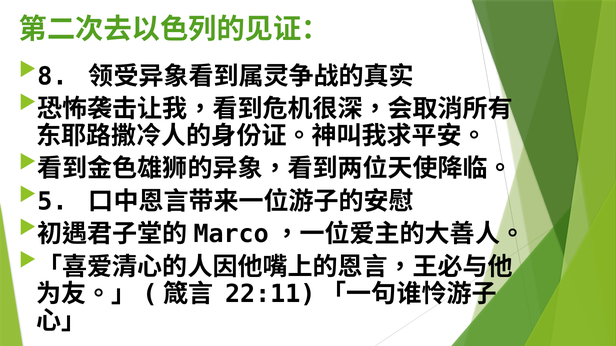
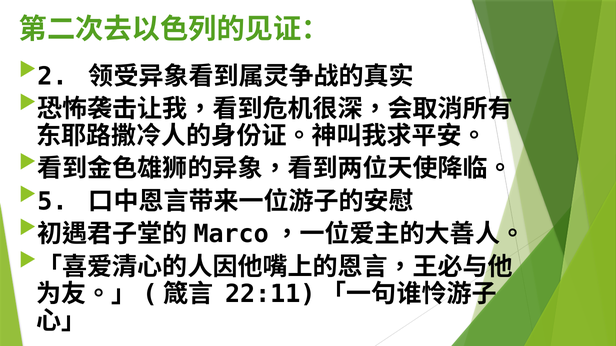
8: 8 -> 2
